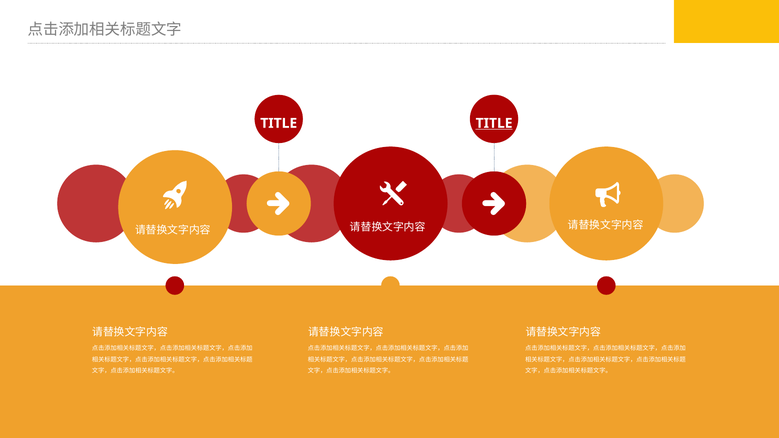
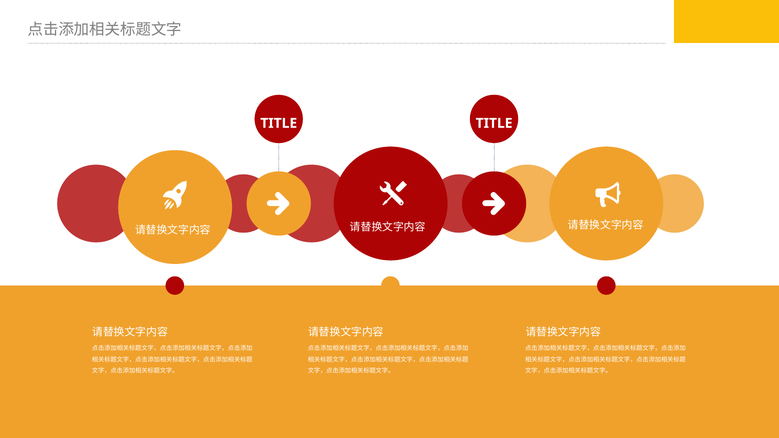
TITLE at (494, 123) underline: present -> none
